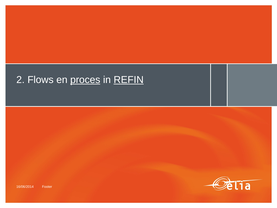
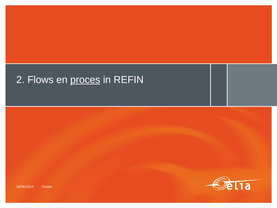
REFIN underline: present -> none
